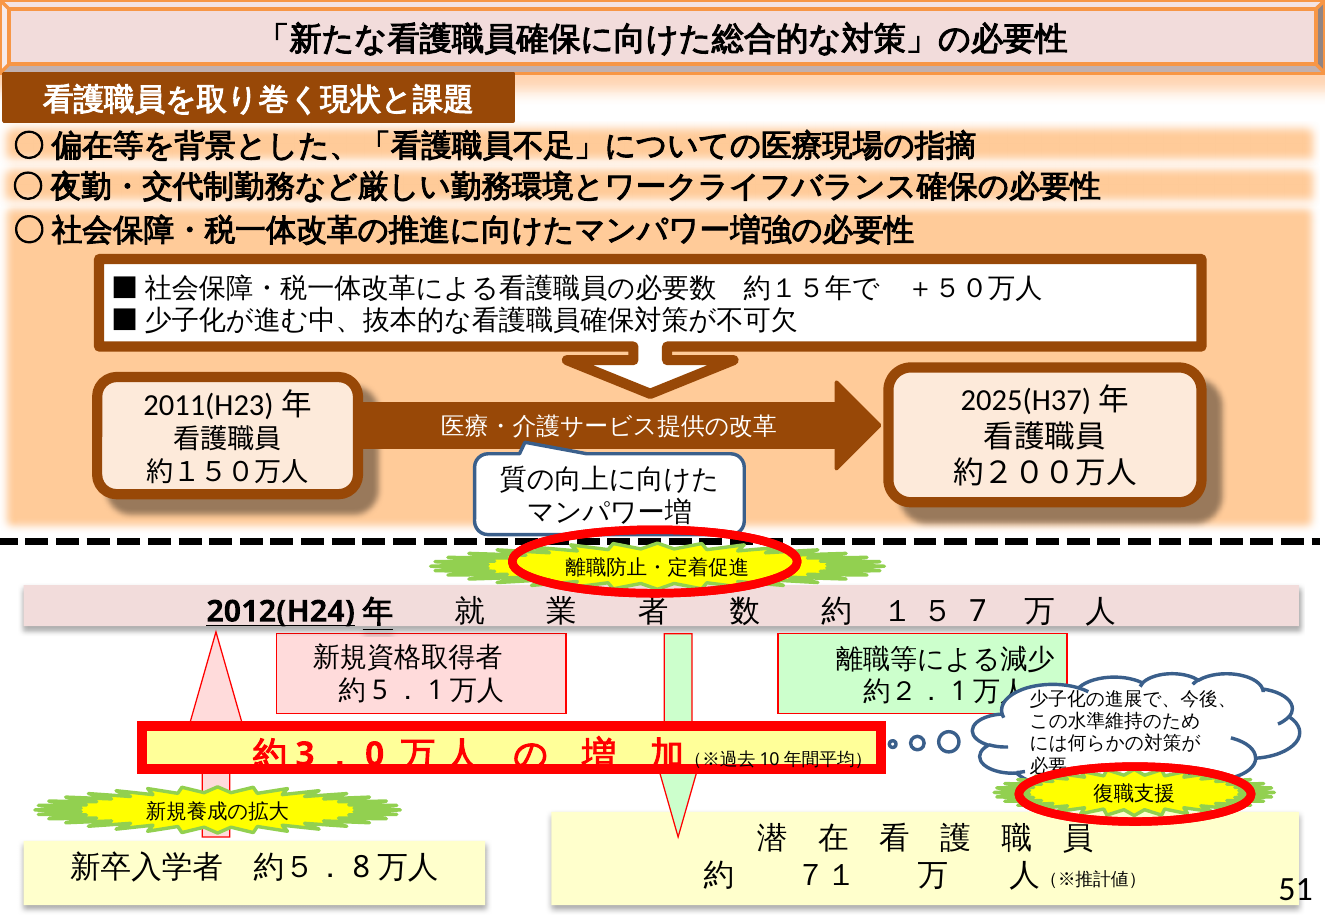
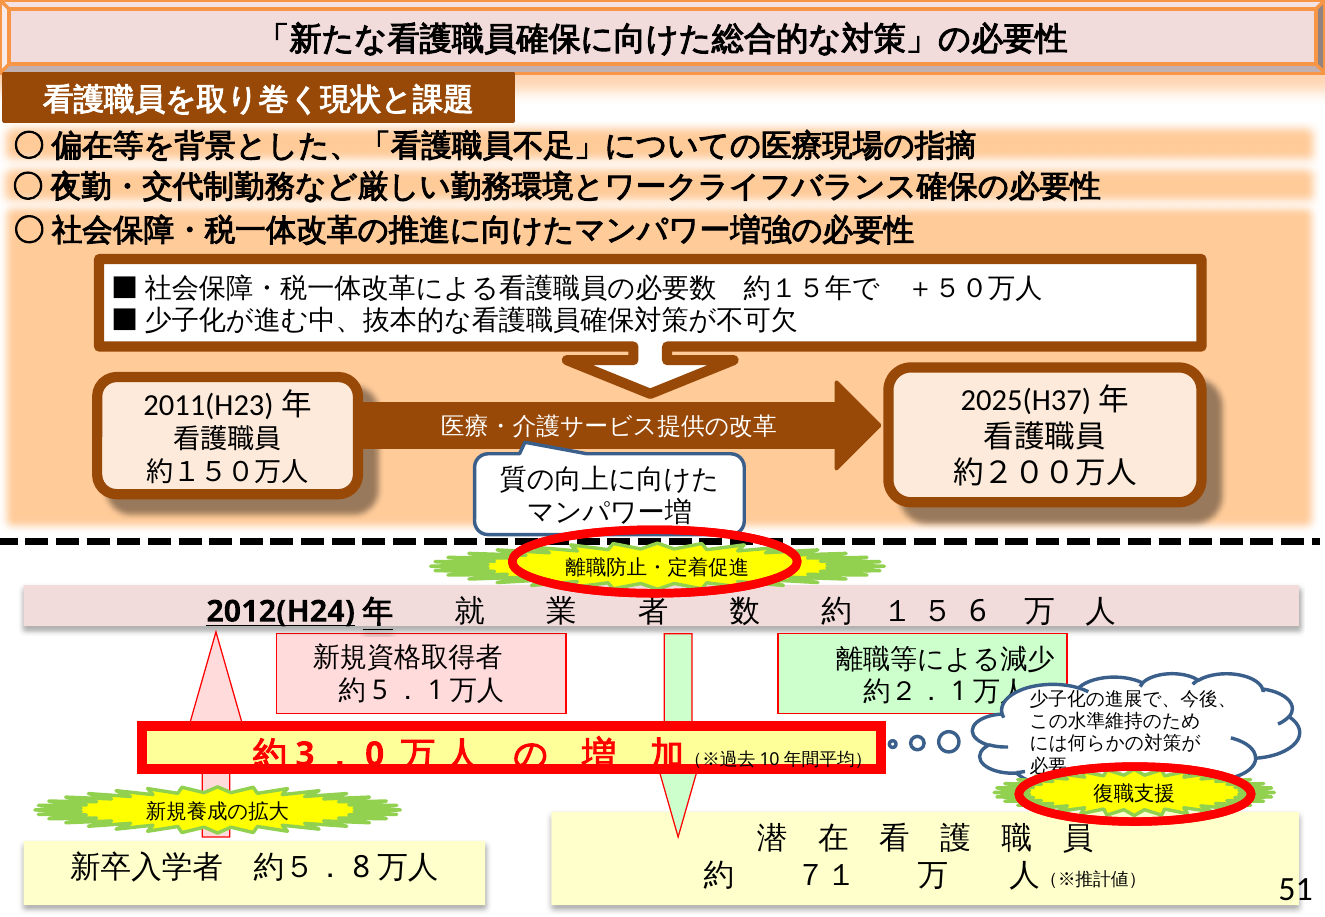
7: 7 -> 6
